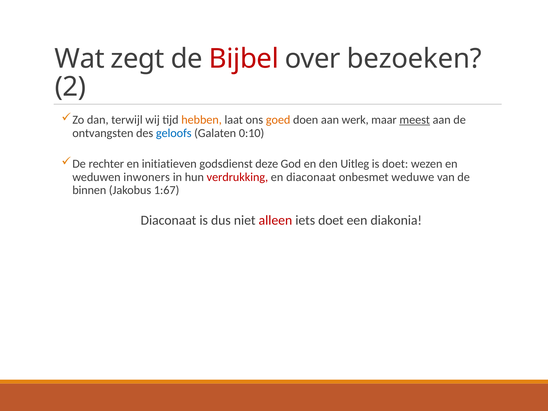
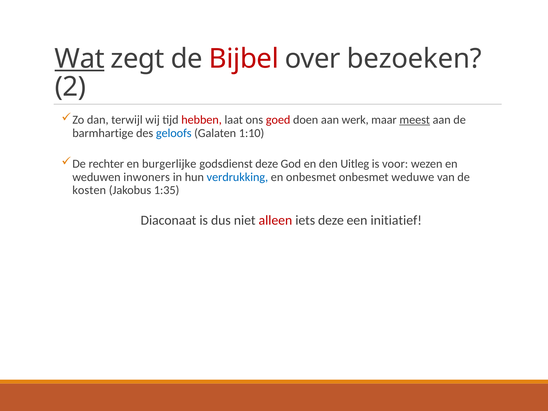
Wat underline: none -> present
hebben colour: orange -> red
goed colour: orange -> red
ontvangsten: ontvangsten -> barmhartige
0:10: 0:10 -> 1:10
initiatieven: initiatieven -> burgerlijke
is doet: doet -> voor
verdrukking colour: red -> blue
en diaconaat: diaconaat -> onbesmet
binnen: binnen -> kosten
1:67: 1:67 -> 1:35
iets doet: doet -> deze
diakonia: diakonia -> initiatief
